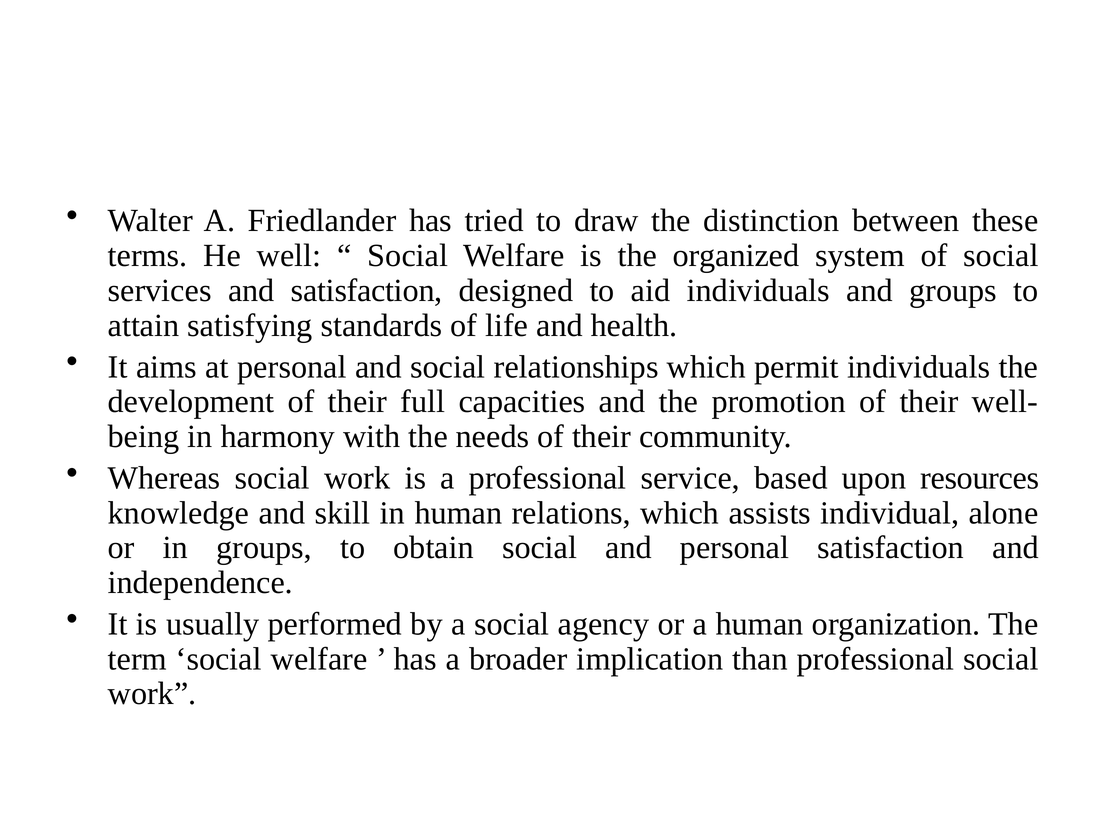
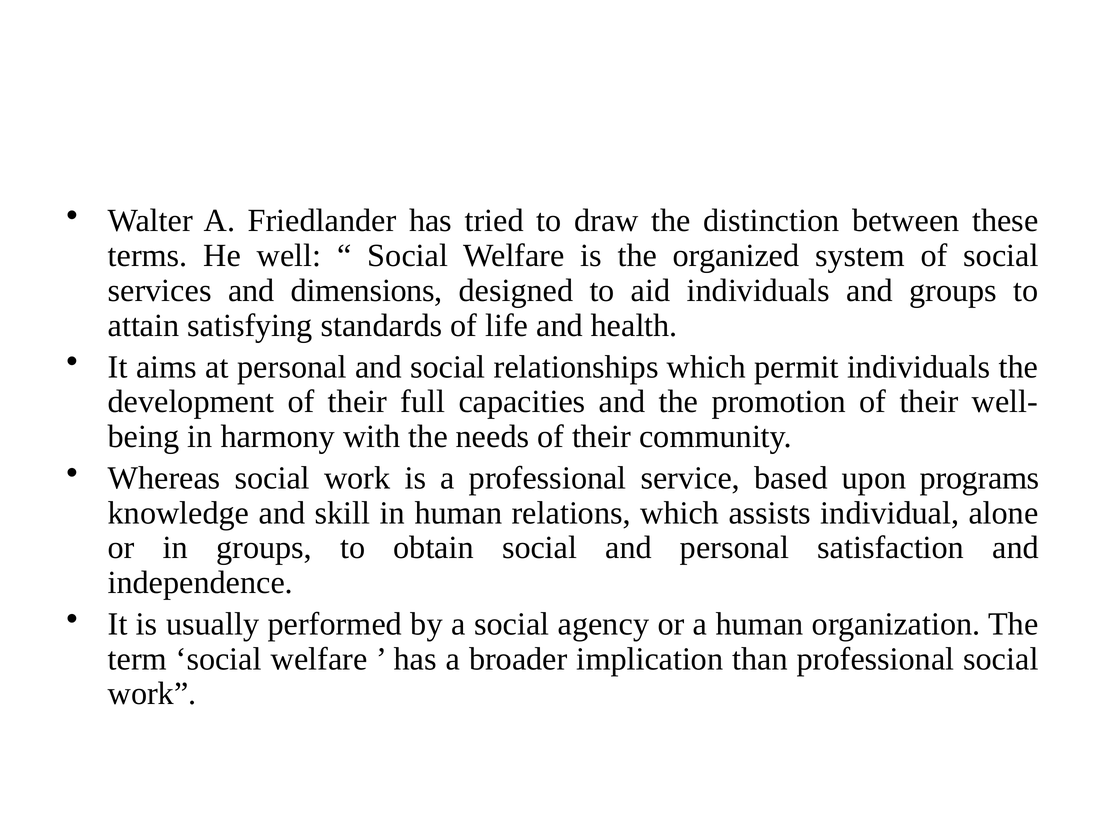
and satisfaction: satisfaction -> dimensions
resources: resources -> programs
